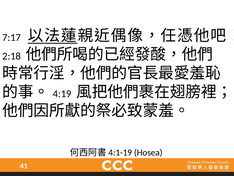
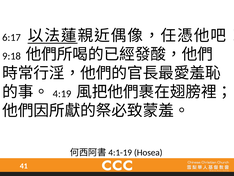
7:17: 7:17 -> 6:17
2:18: 2:18 -> 9:18
